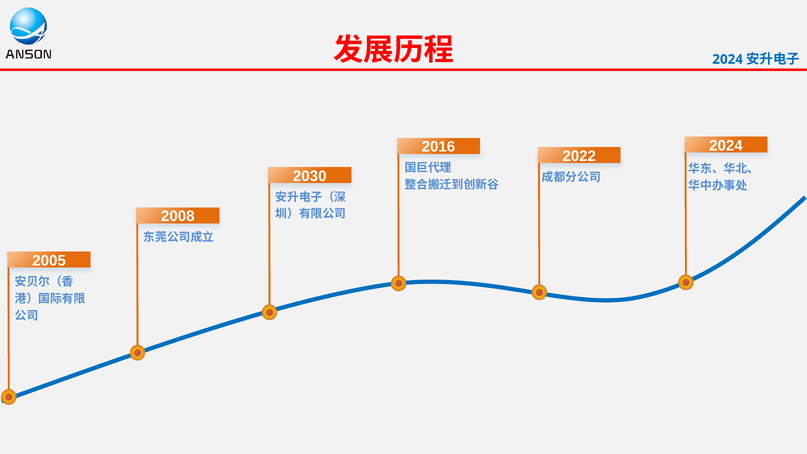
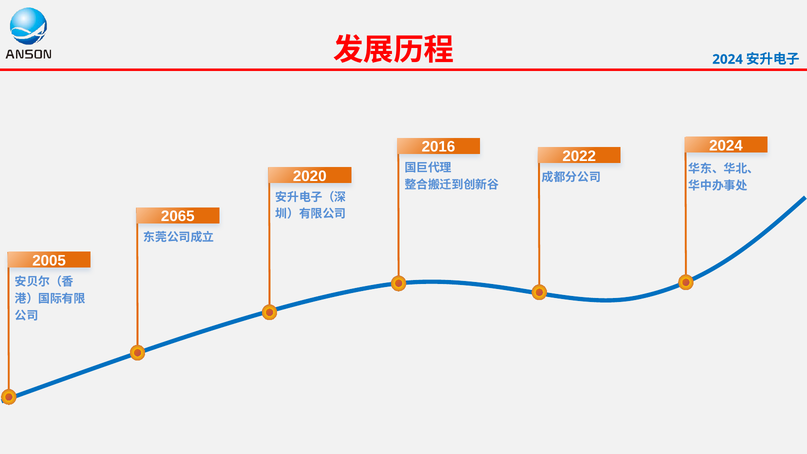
2030: 2030 -> 2020
2008: 2008 -> 2065
